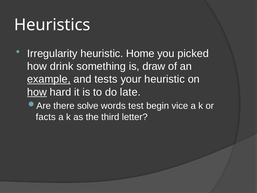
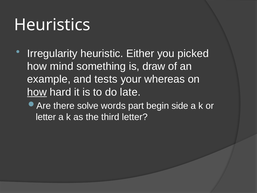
Home: Home -> Either
drink: drink -> mind
example underline: present -> none
your heuristic: heuristic -> whereas
test: test -> part
vice: vice -> side
facts at (46, 117): facts -> letter
